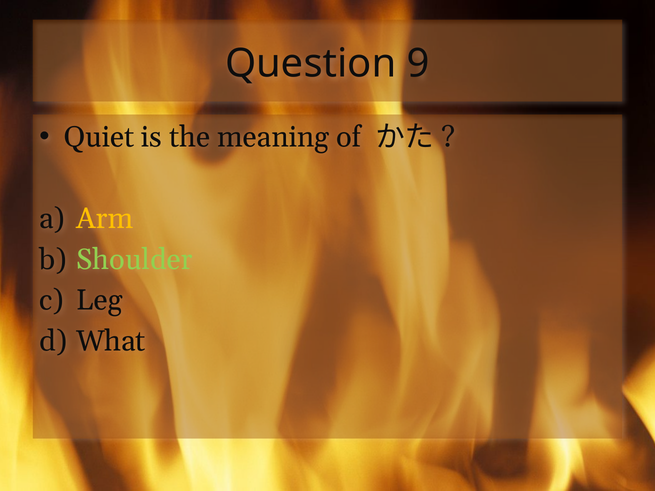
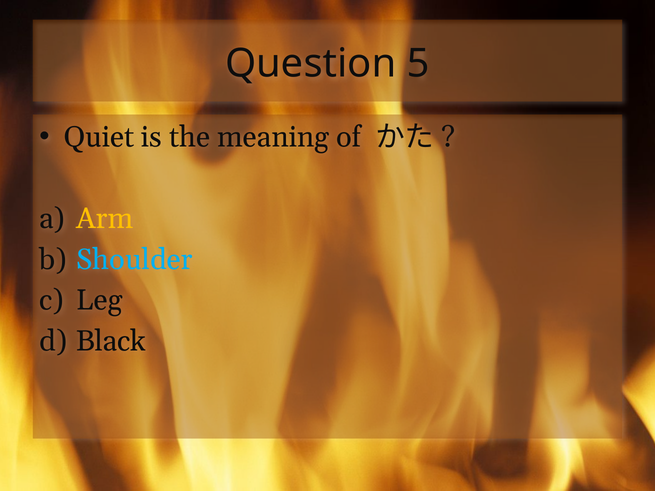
9: 9 -> 5
Shoulder colour: light green -> light blue
What: What -> Black
